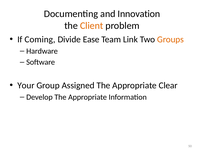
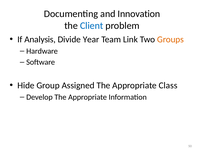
Client colour: orange -> blue
Coming: Coming -> Analysis
Ease: Ease -> Year
Your: Your -> Hide
Clear: Clear -> Class
